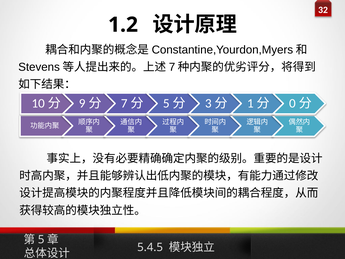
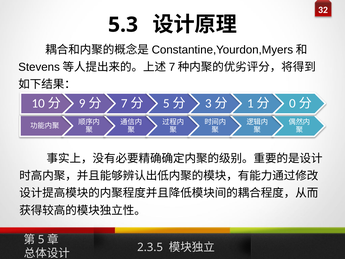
1.2: 1.2 -> 5.3
5.4.5: 5.4.5 -> 2.3.5
